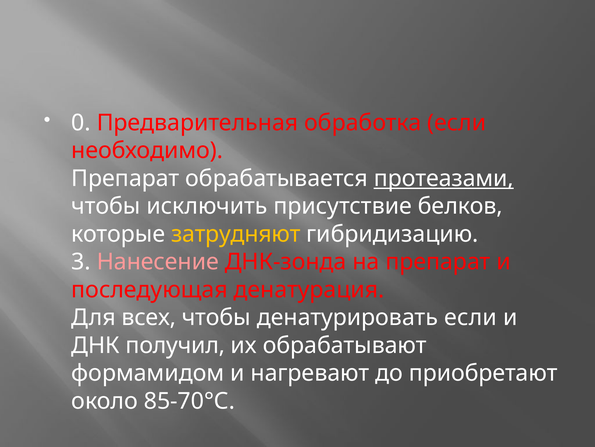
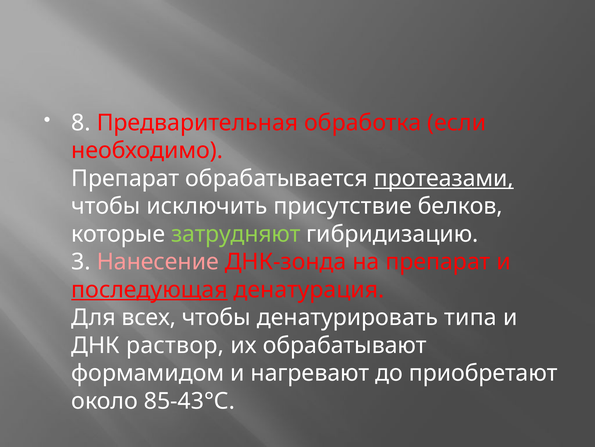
0: 0 -> 8
затрудняют colour: yellow -> light green
последующая underline: none -> present
денатурировать если: если -> типа
получил: получил -> раствор
85-70°С: 85-70°С -> 85-43°С
